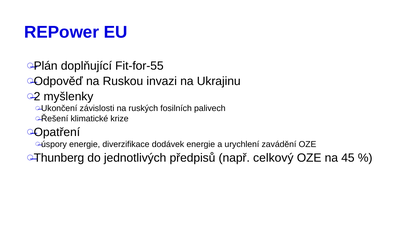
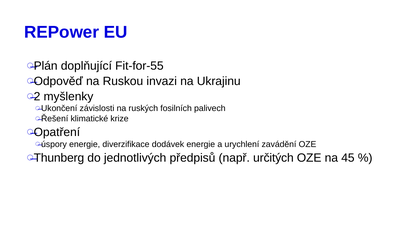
celkový: celkový -> určitých
